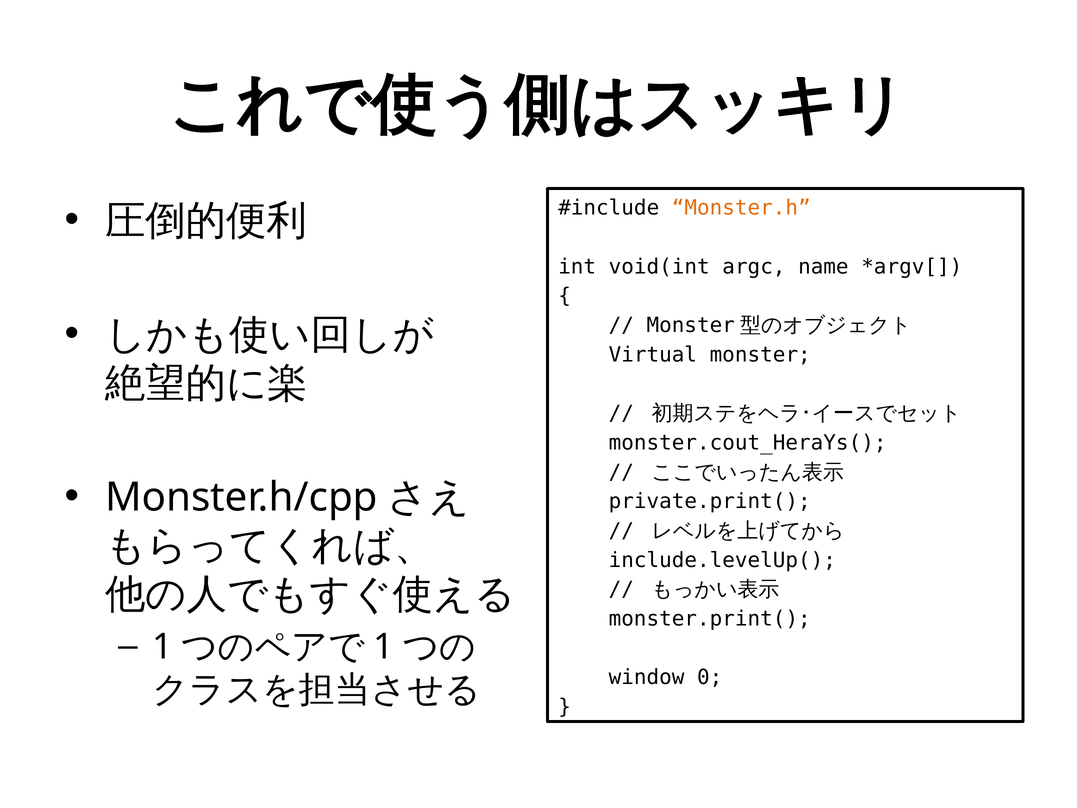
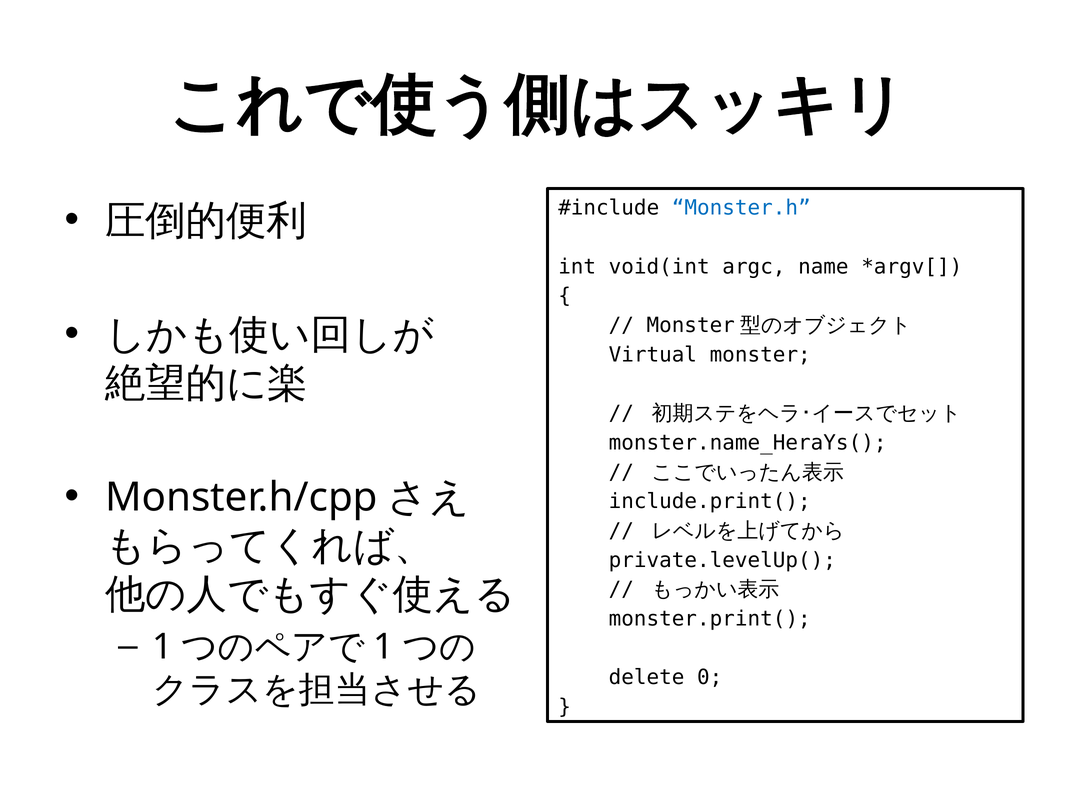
Monster.h colour: orange -> blue
monster.cout_HeraYs(: monster.cout_HeraYs( -> monster.name_HeraYs(
private.print(: private.print( -> include.print(
include.levelUp(: include.levelUp( -> private.levelUp(
window: window -> delete
